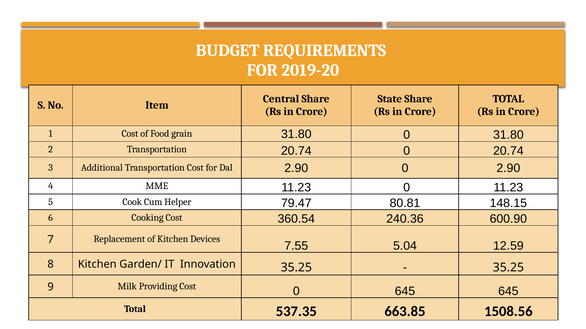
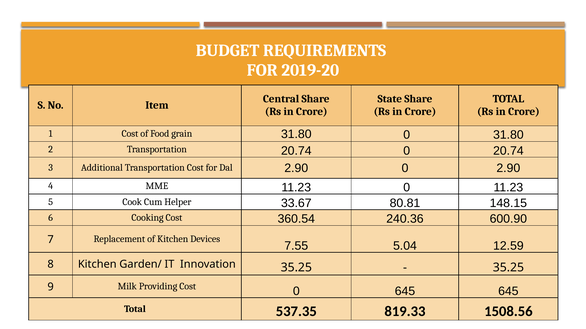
79.47: 79.47 -> 33.67
663.85: 663.85 -> 819.33
